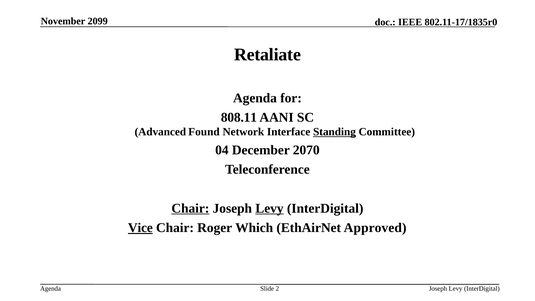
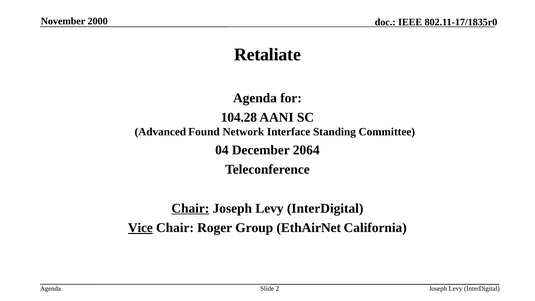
2099: 2099 -> 2000
808.11: 808.11 -> 104.28
Standing underline: present -> none
2070: 2070 -> 2064
Levy at (269, 208) underline: present -> none
Which: Which -> Group
Approved: Approved -> California
